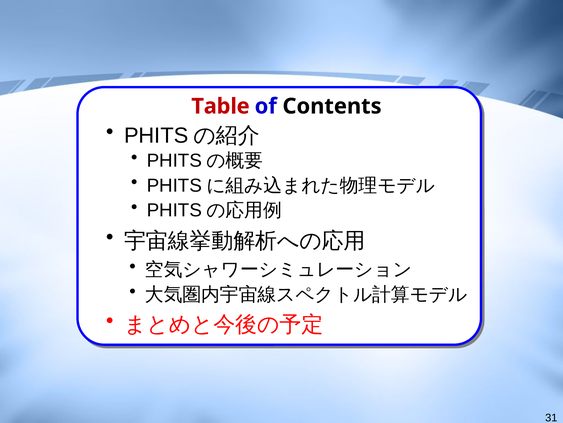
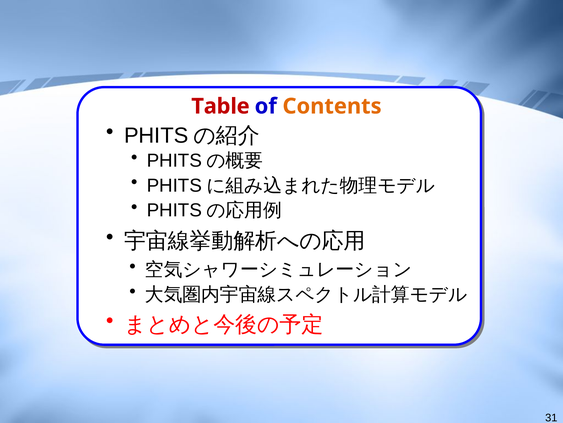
Contents colour: black -> orange
